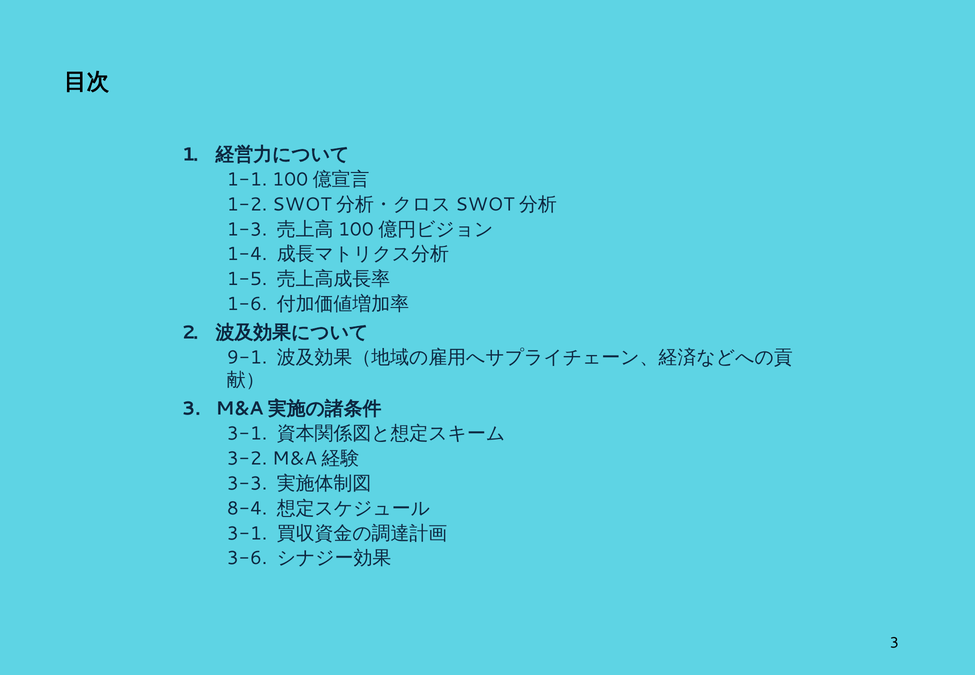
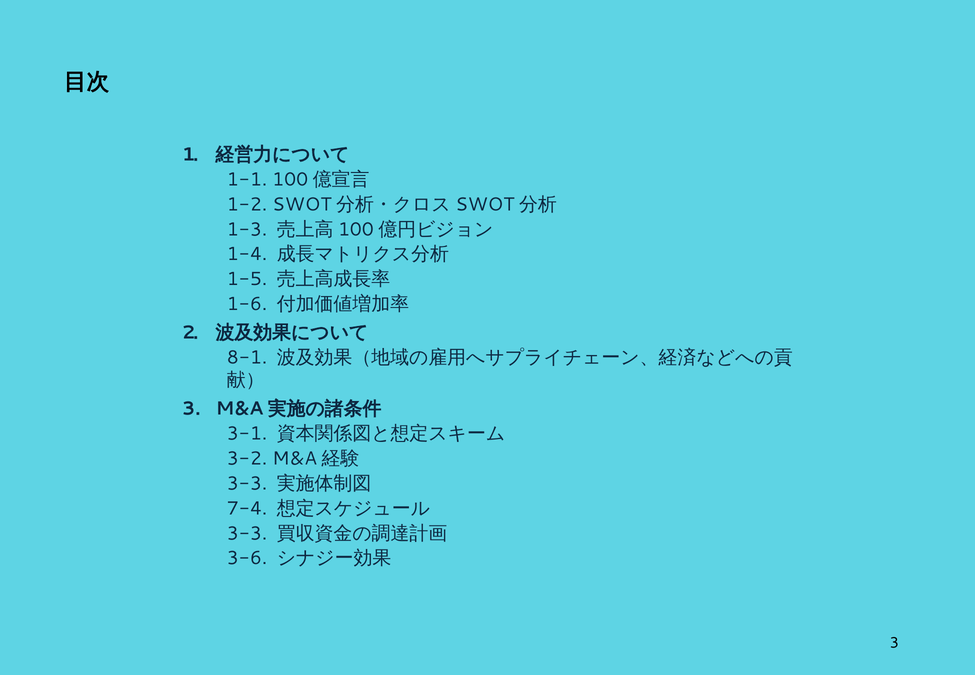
9-1: 9-1 -> 8-1
8-4: 8-4 -> 7-4
3-1 at (247, 533): 3-1 -> 3-3
